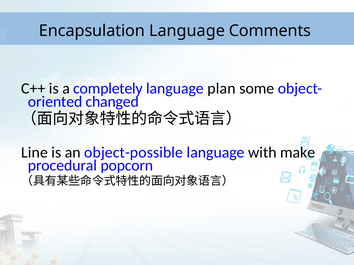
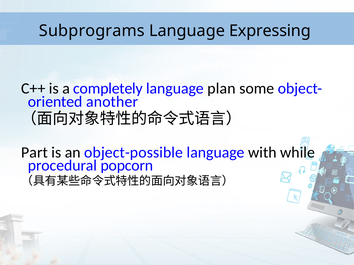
Encapsulation: Encapsulation -> Subprograms
Comments: Comments -> Expressing
changed: changed -> another
Line: Line -> Part
make: make -> while
